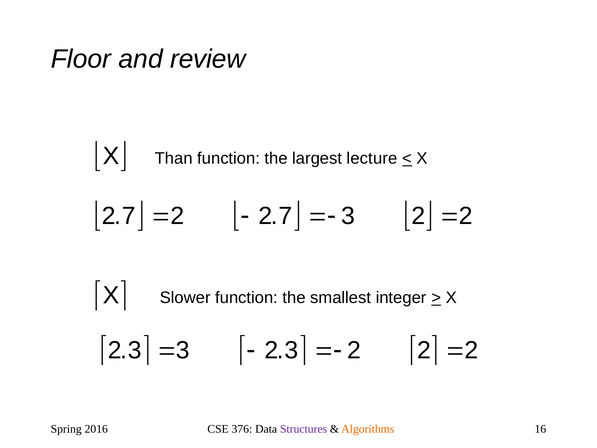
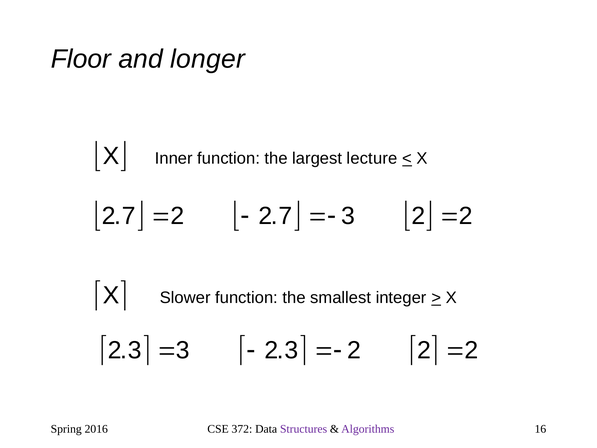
review: review -> longer
Than: Than -> Inner
376: 376 -> 372
Algorithms colour: orange -> purple
